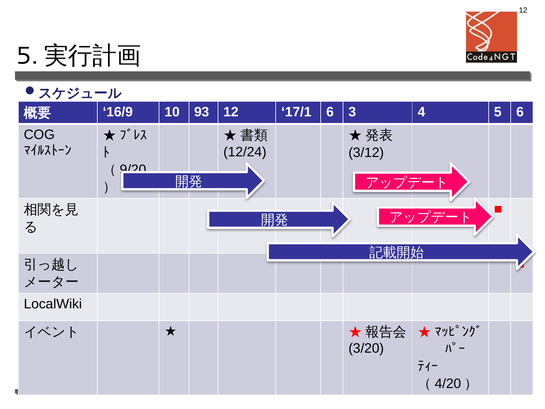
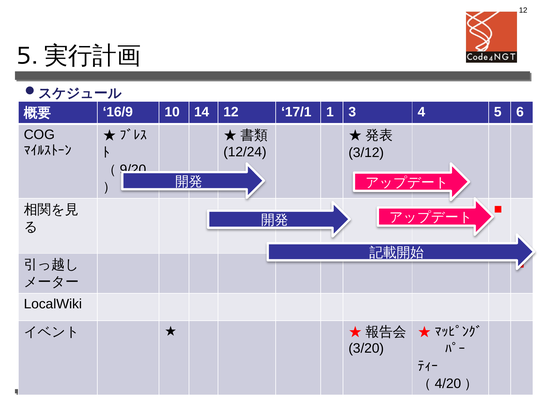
93: 93 -> 14
17/1 6: 6 -> 1
